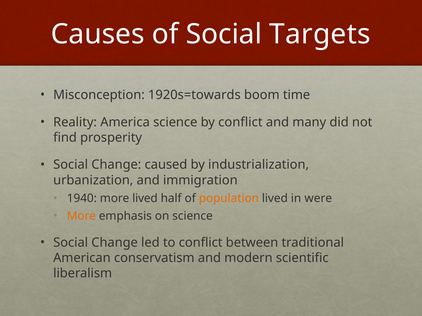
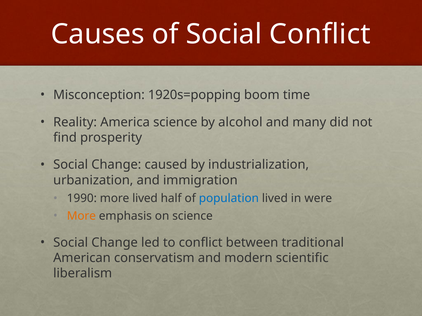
Social Targets: Targets -> Conflict
1920s=towards: 1920s=towards -> 1920s=popping
by conflict: conflict -> alcohol
1940: 1940 -> 1990
population colour: orange -> blue
